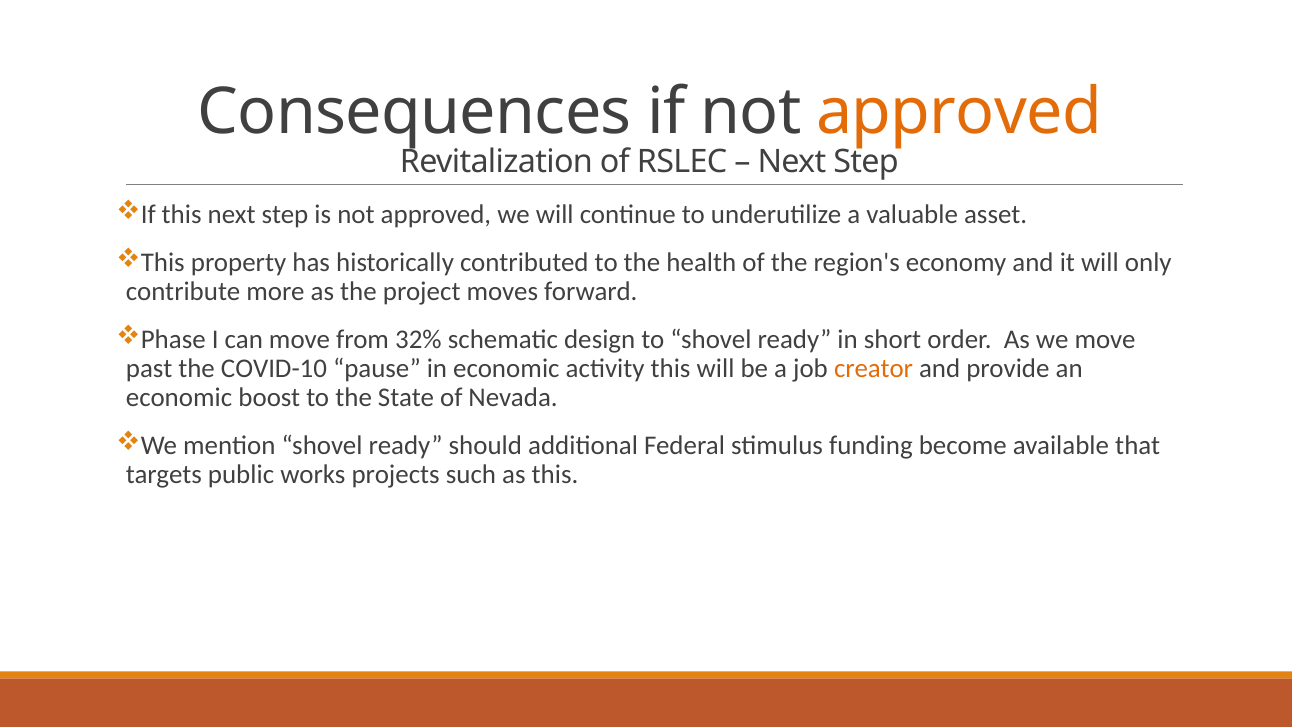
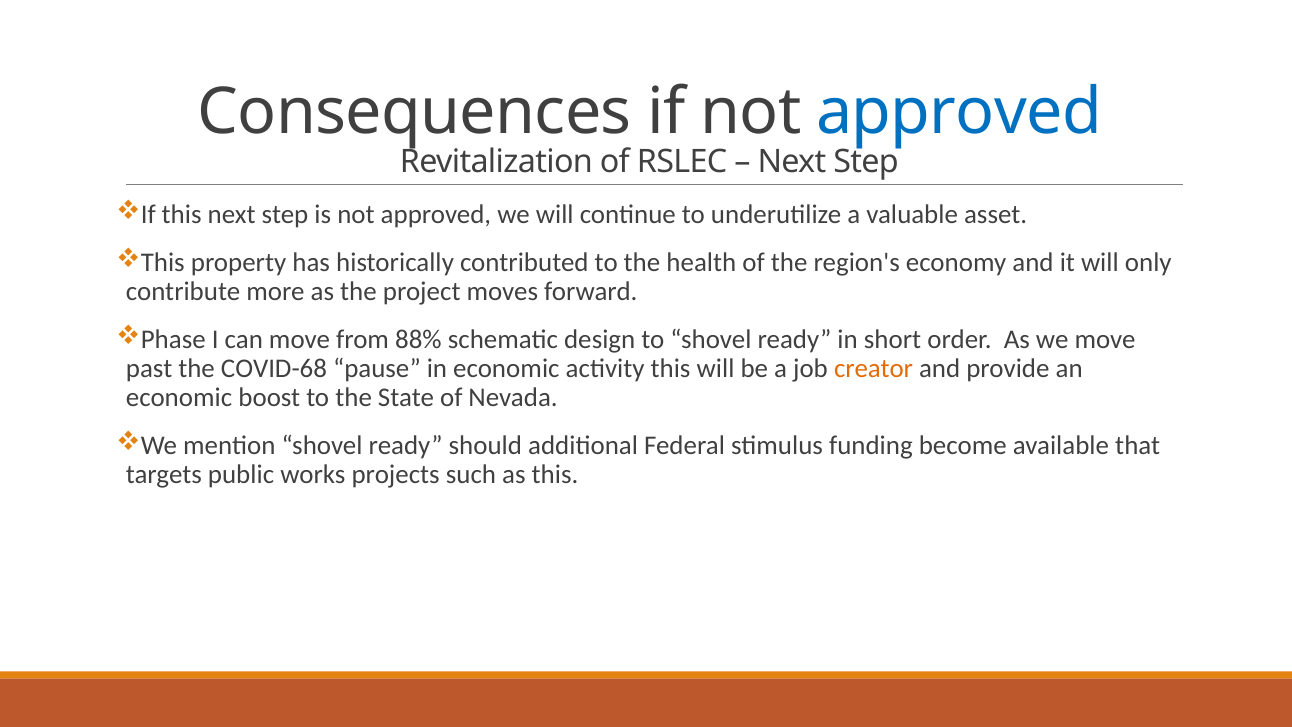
approved at (959, 112) colour: orange -> blue
32%: 32% -> 88%
COVID-10: COVID-10 -> COVID-68
